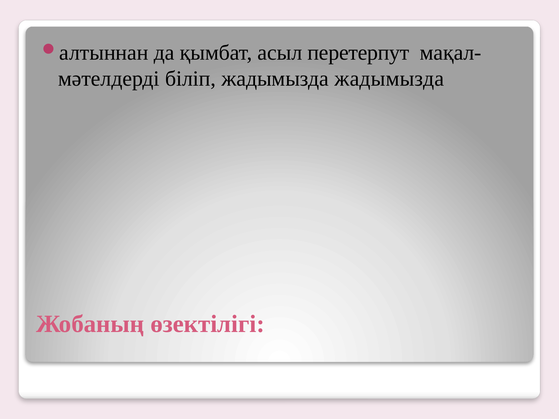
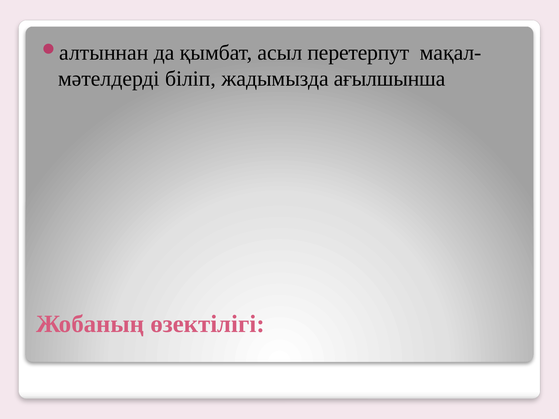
жадымызда жадымызда: жадымызда -> ағылшынша
